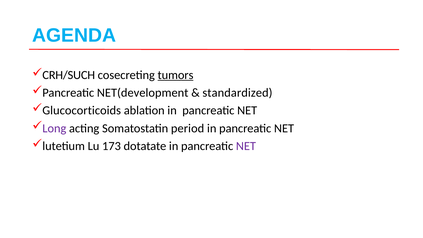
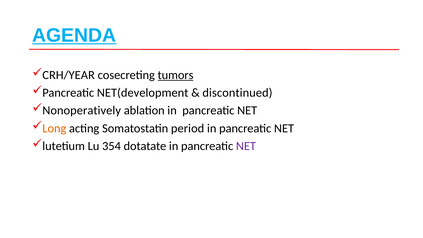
AGENDA underline: none -> present
CRH/SUCH: CRH/SUCH -> CRH/YEAR
standardized: standardized -> discontinued
Glucocorticoids: Glucocorticoids -> Nonoperatively
Long colour: purple -> orange
173: 173 -> 354
